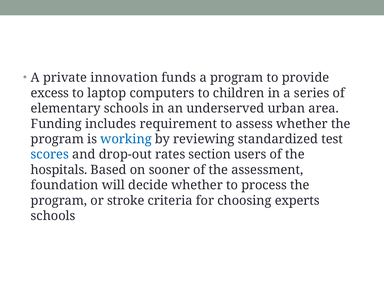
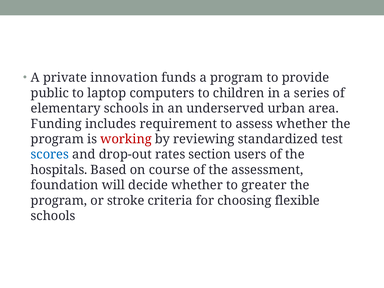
excess: excess -> public
working colour: blue -> red
sooner: sooner -> course
process: process -> greater
experts: experts -> flexible
